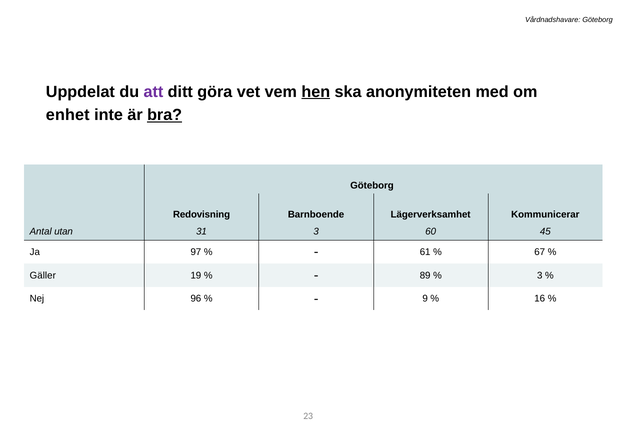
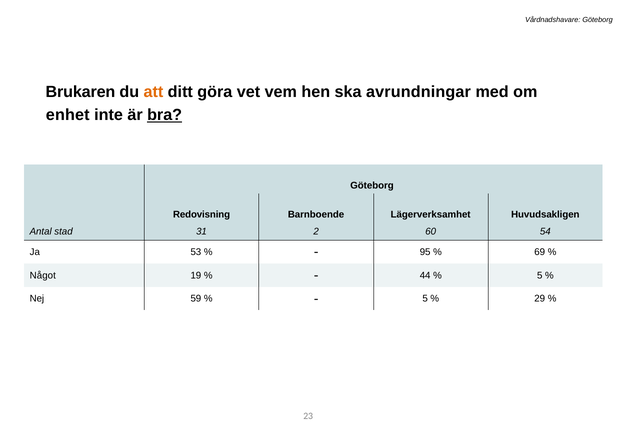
Uppdelat: Uppdelat -> Brukaren
att colour: purple -> orange
hen underline: present -> none
anonymiteten: anonymiteten -> avrundningar
Kommunicerar: Kommunicerar -> Huvudsakligen
utan: utan -> stad
31 3: 3 -> 2
45: 45 -> 54
97: 97 -> 53
61: 61 -> 95
67: 67 -> 69
Gäller: Gäller -> Något
89: 89 -> 44
3 at (540, 275): 3 -> 5
96: 96 -> 59
9 at (425, 298): 9 -> 5
16: 16 -> 29
